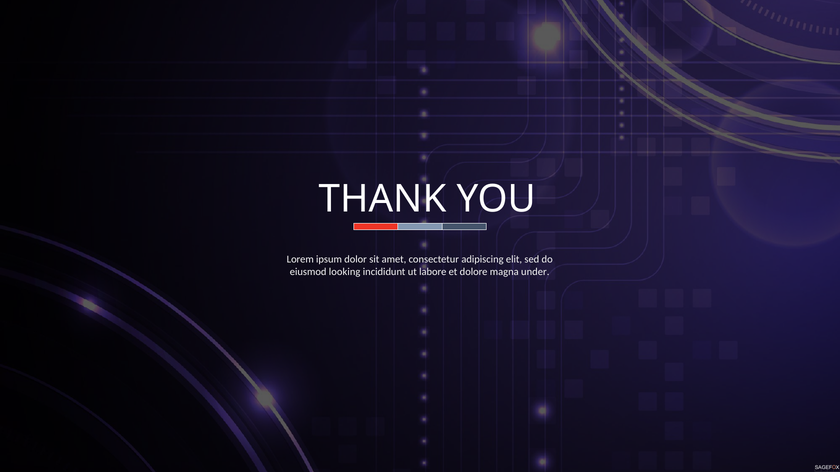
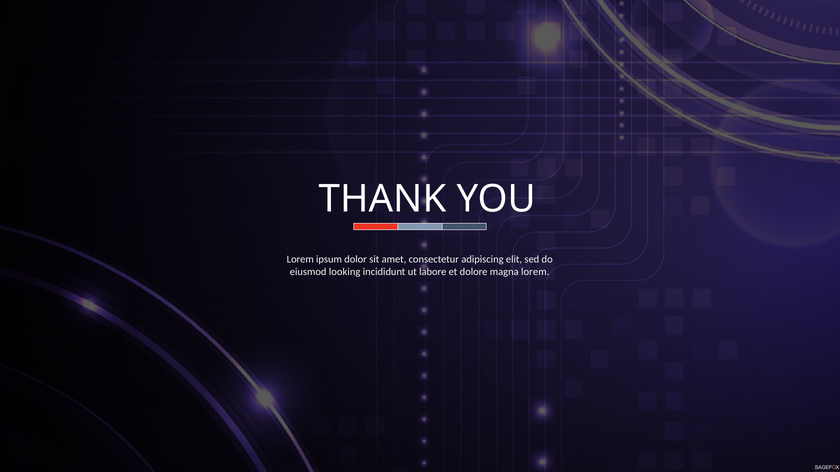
magna under: under -> lorem
